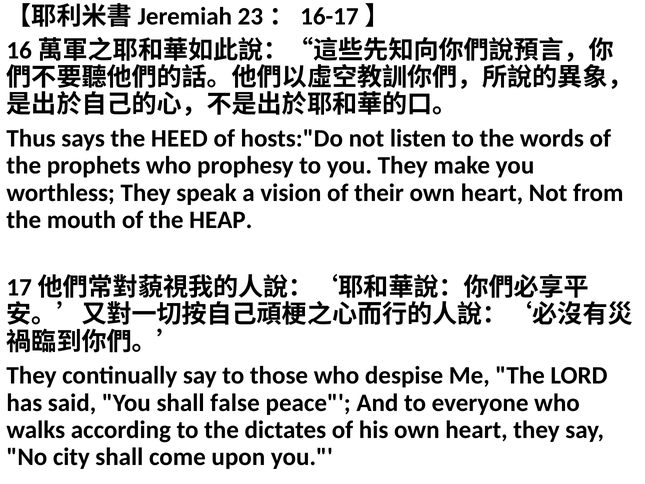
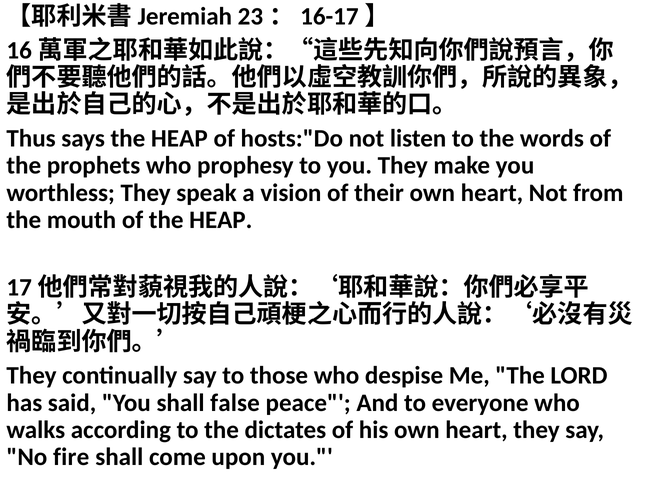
says the HEED: HEED -> HEAP
city: city -> fire
